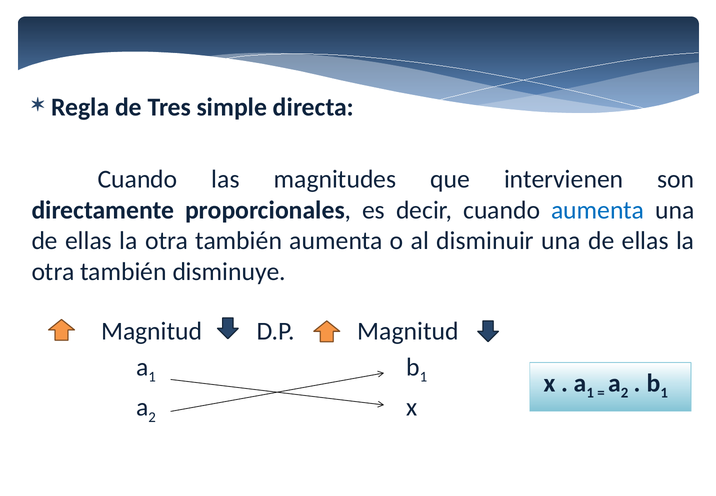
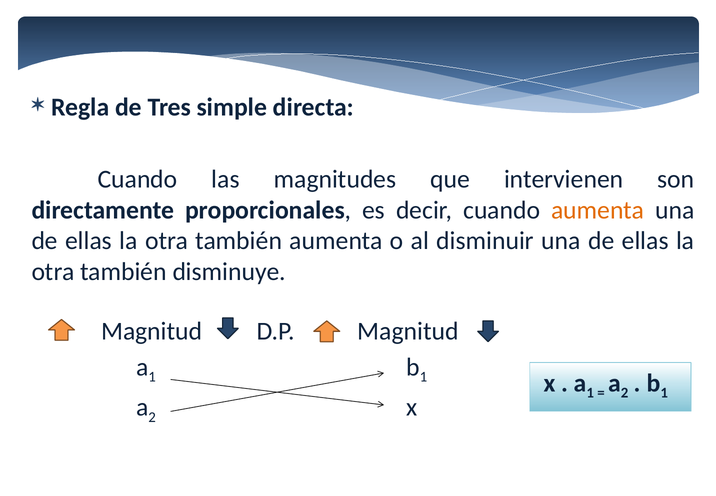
aumenta at (598, 210) colour: blue -> orange
